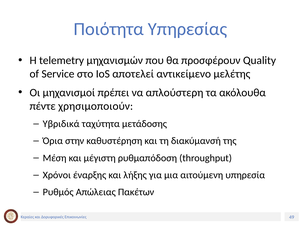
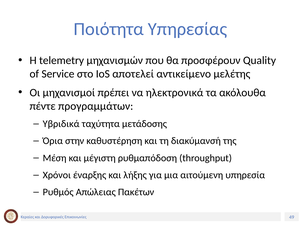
απλούστερη: απλούστερη -> ηλεκτρονικά
χρησιμοποιούν: χρησιμοποιούν -> προγραμμάτων
